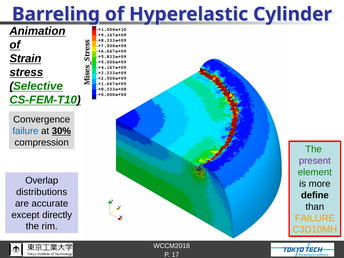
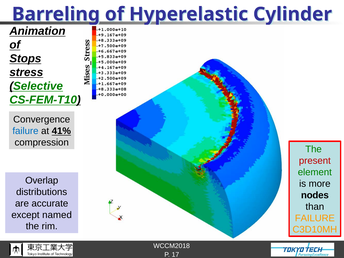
Strain: Strain -> Stops
30%: 30% -> 41%
present colour: purple -> red
define: define -> nodes
directly: directly -> named
